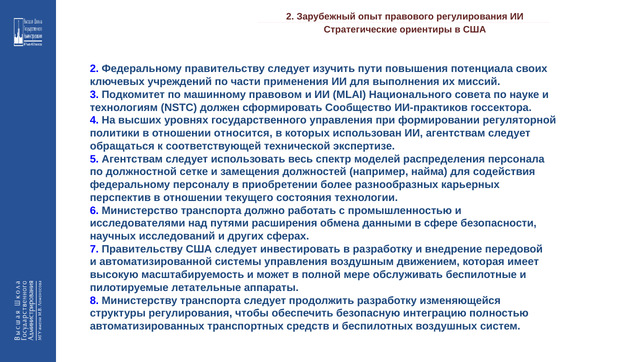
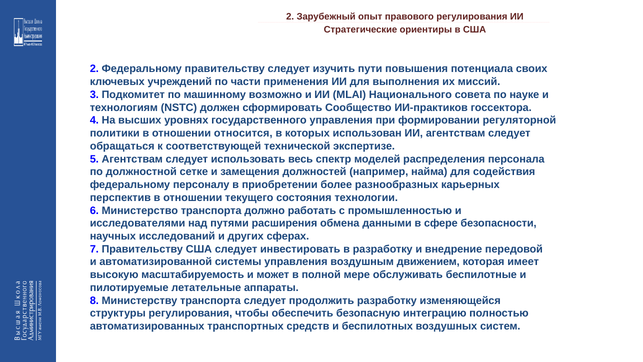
правовом: правовом -> возможно
